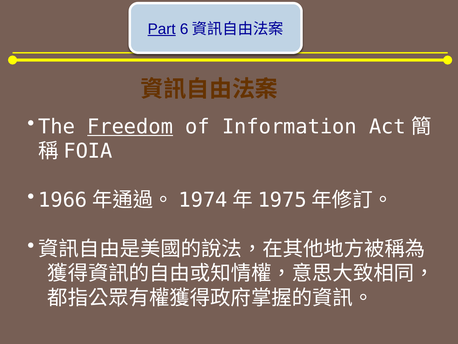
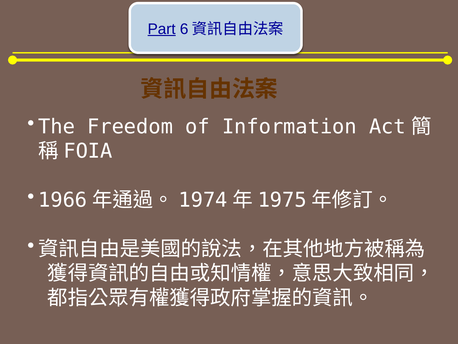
Freedom underline: present -> none
